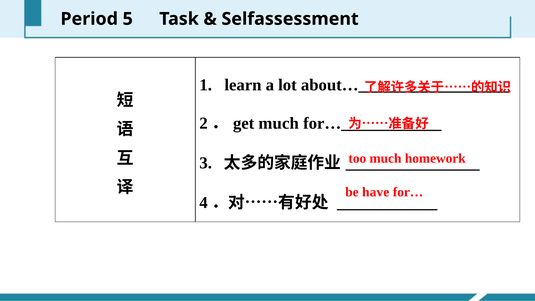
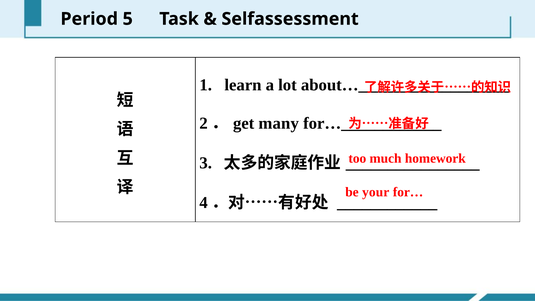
much at (279, 123): much -> many
have: have -> your
